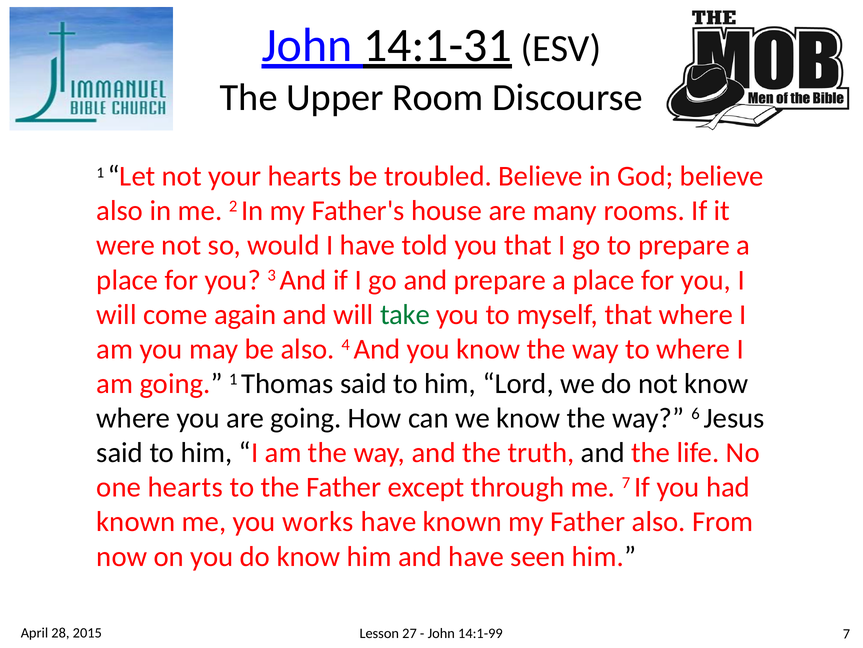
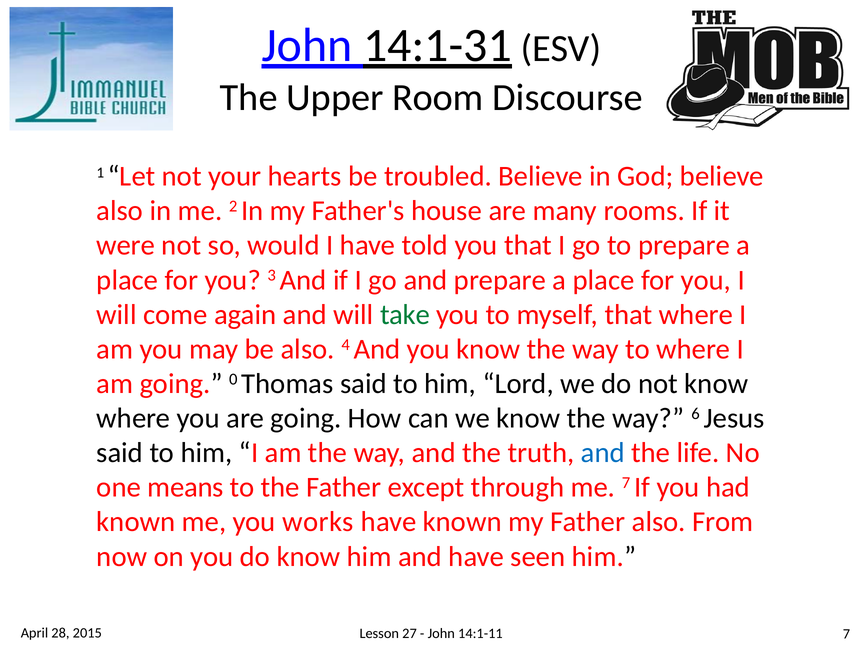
going 1: 1 -> 0
and at (603, 452) colour: black -> blue
one hearts: hearts -> means
14:1-99: 14:1-99 -> 14:1-11
